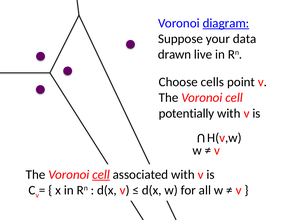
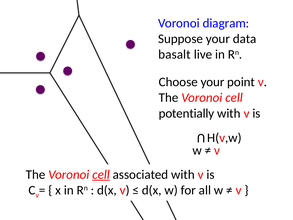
diagram underline: present -> none
drawn: drawn -> basalt
Choose cells: cells -> your
